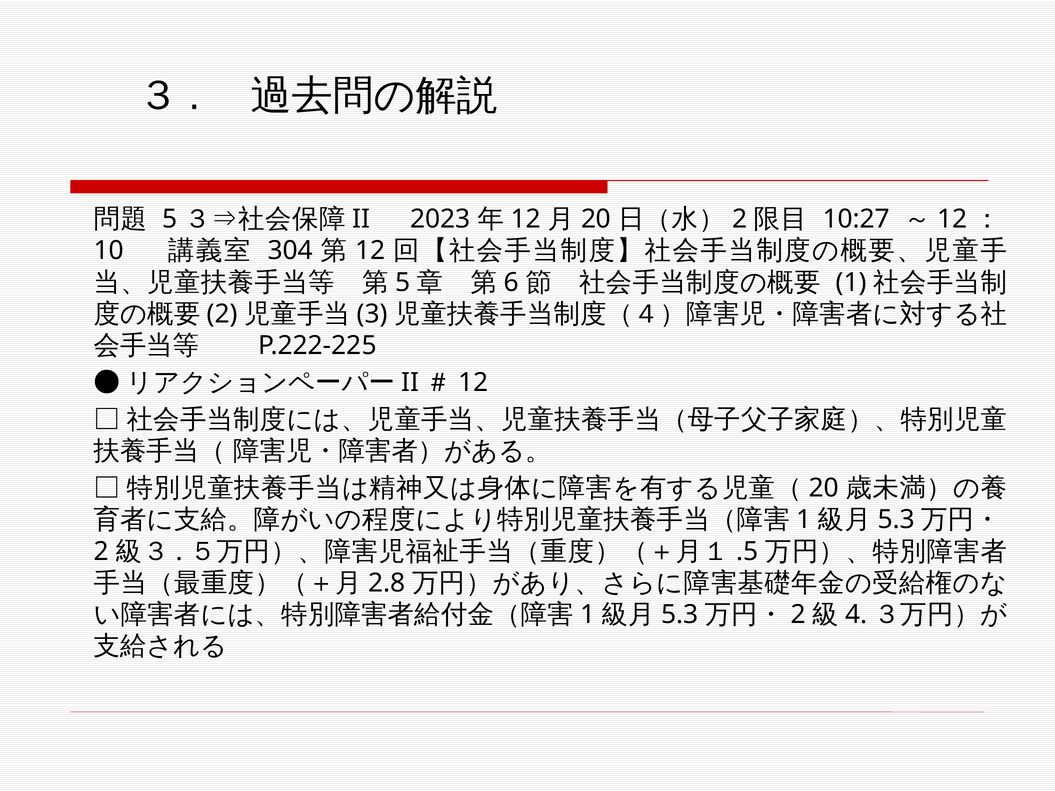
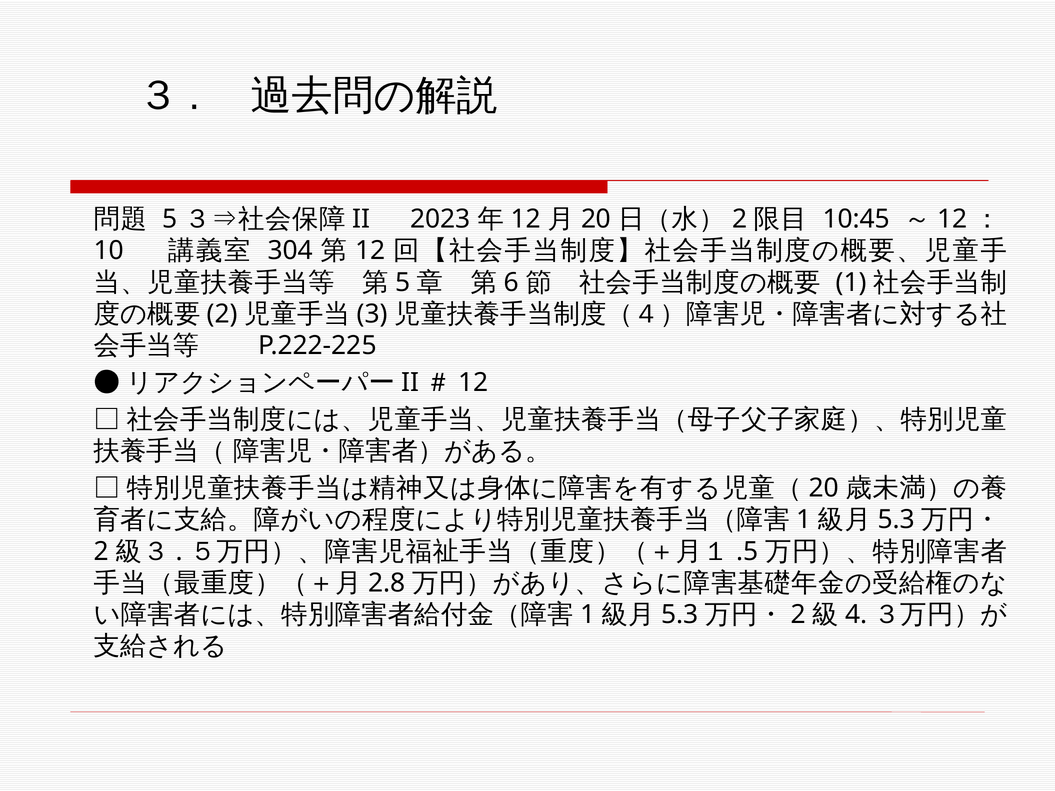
10:27: 10:27 -> 10:45
